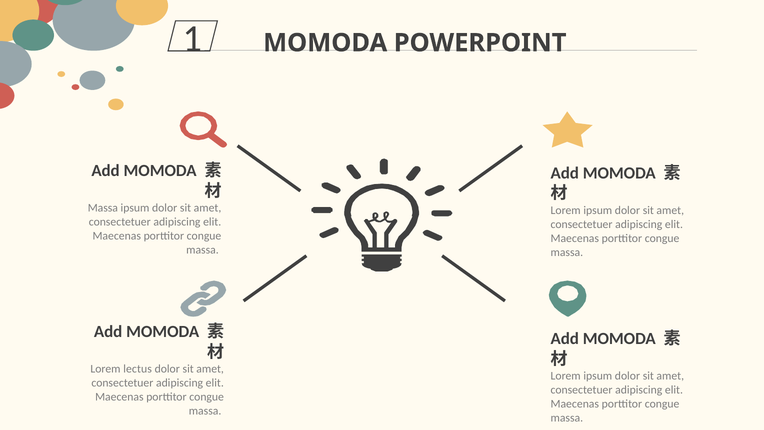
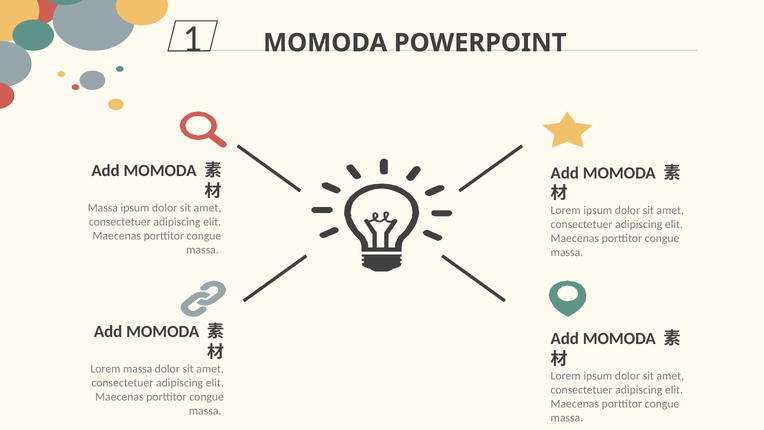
Lorem lectus: lectus -> massa
